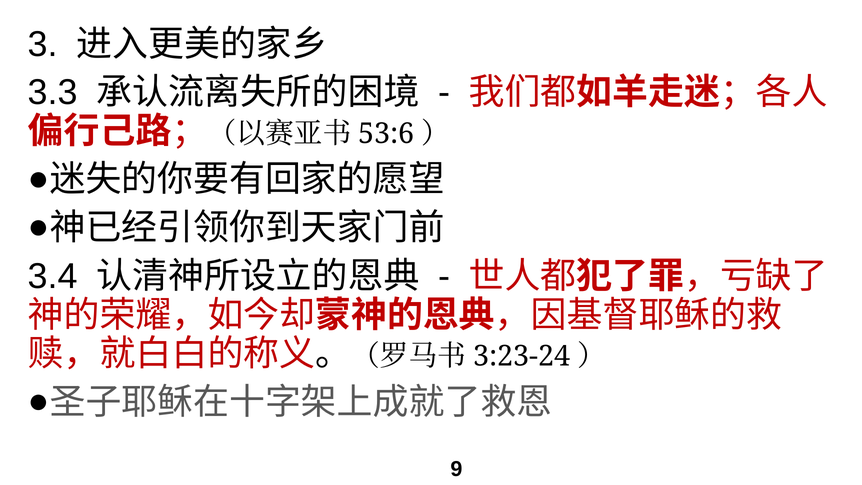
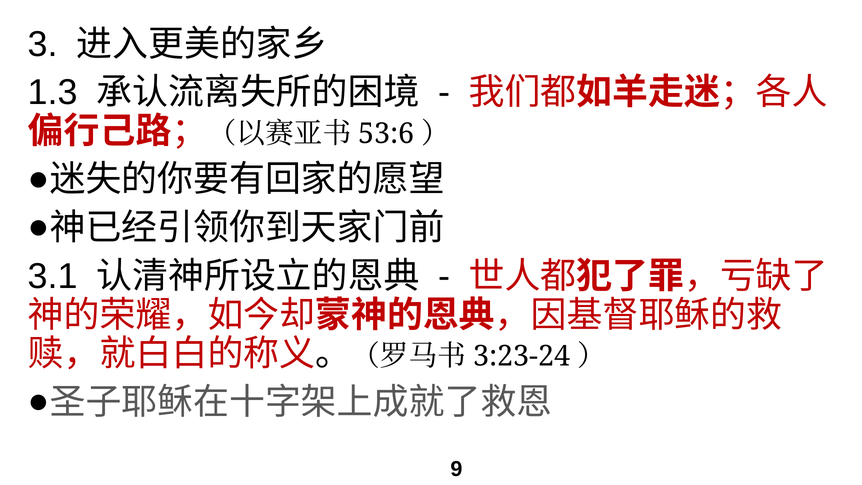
3.3: 3.3 -> 1.3
3.4: 3.4 -> 3.1
